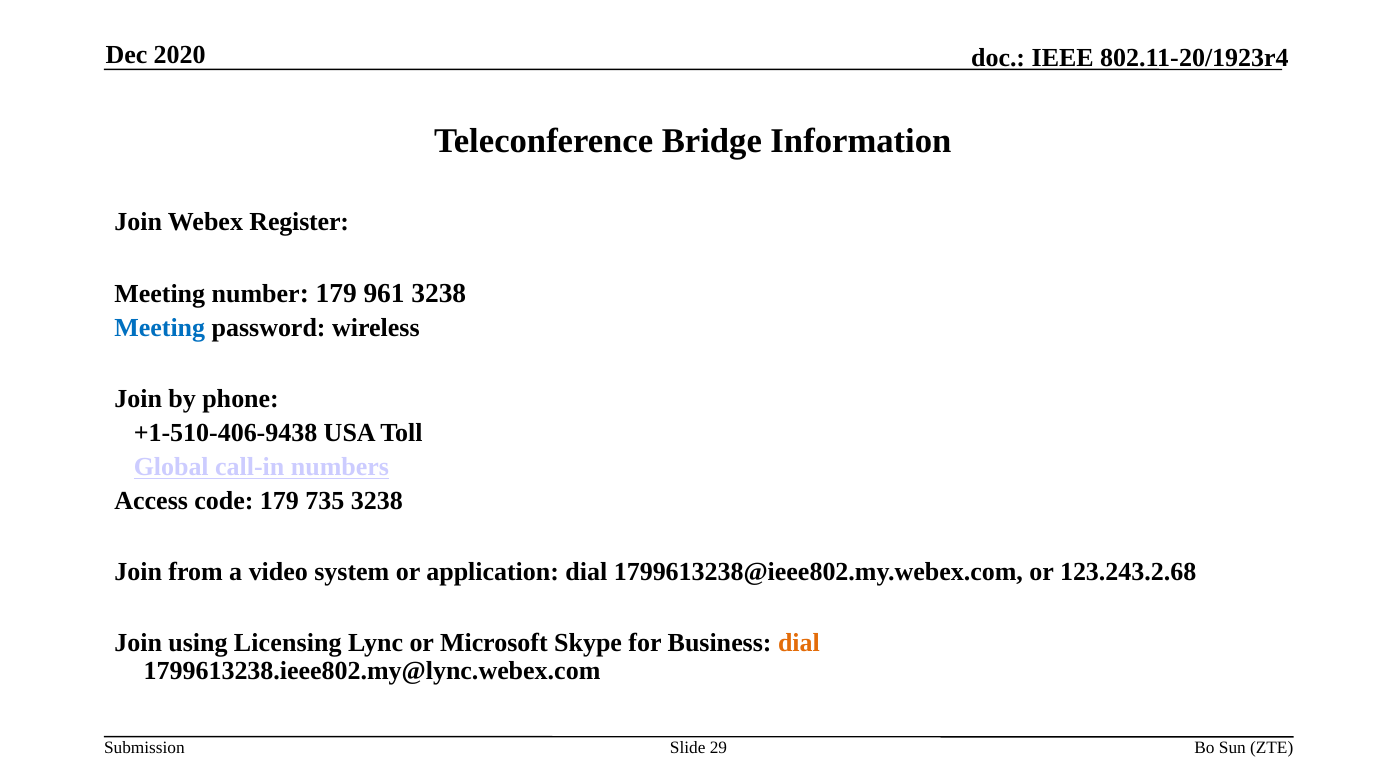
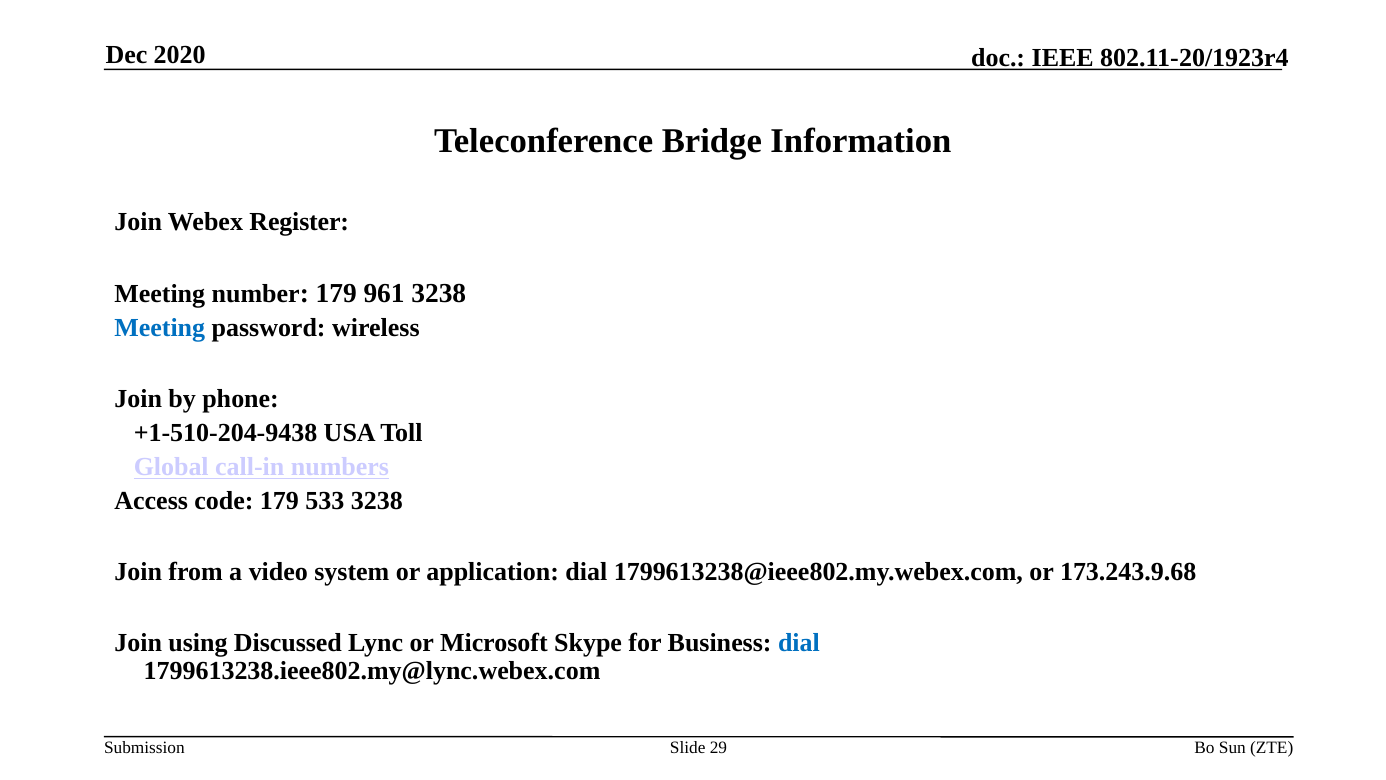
+1-510-406-9438: +1-510-406-9438 -> +1-510-204-9438
735: 735 -> 533
123.243.2.68: 123.243.2.68 -> 173.243.9.68
Licensing: Licensing -> Discussed
dial at (799, 643) colour: orange -> blue
